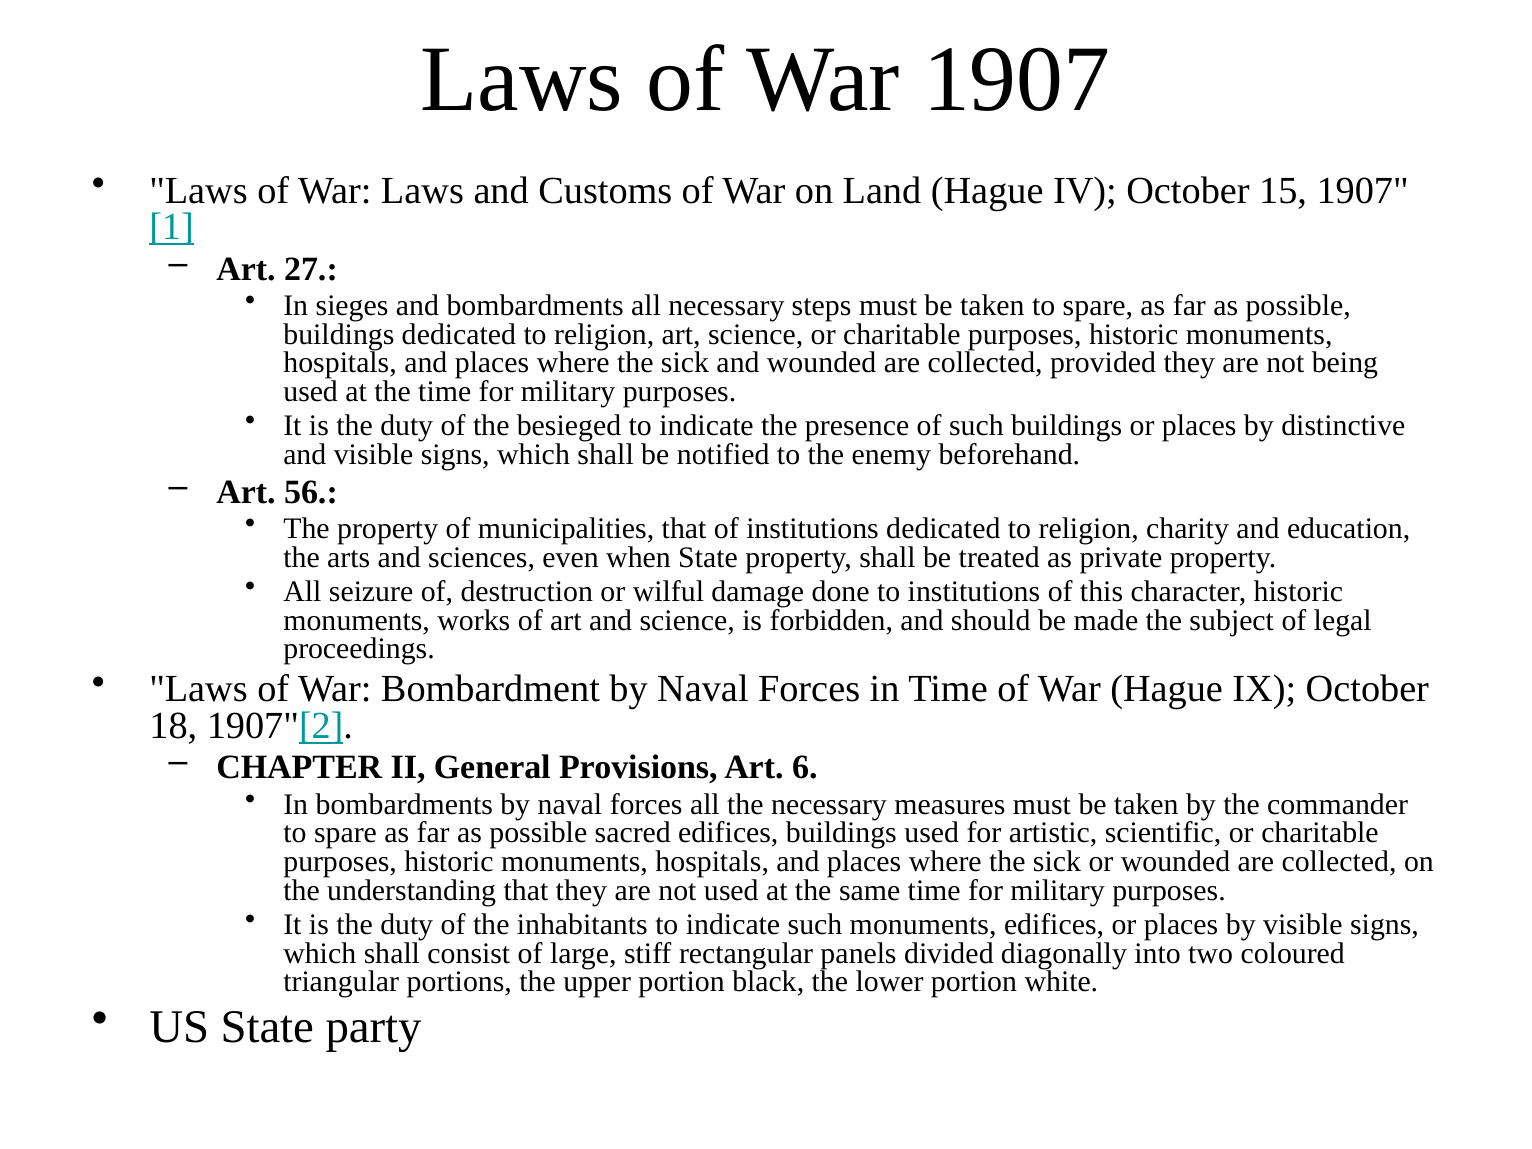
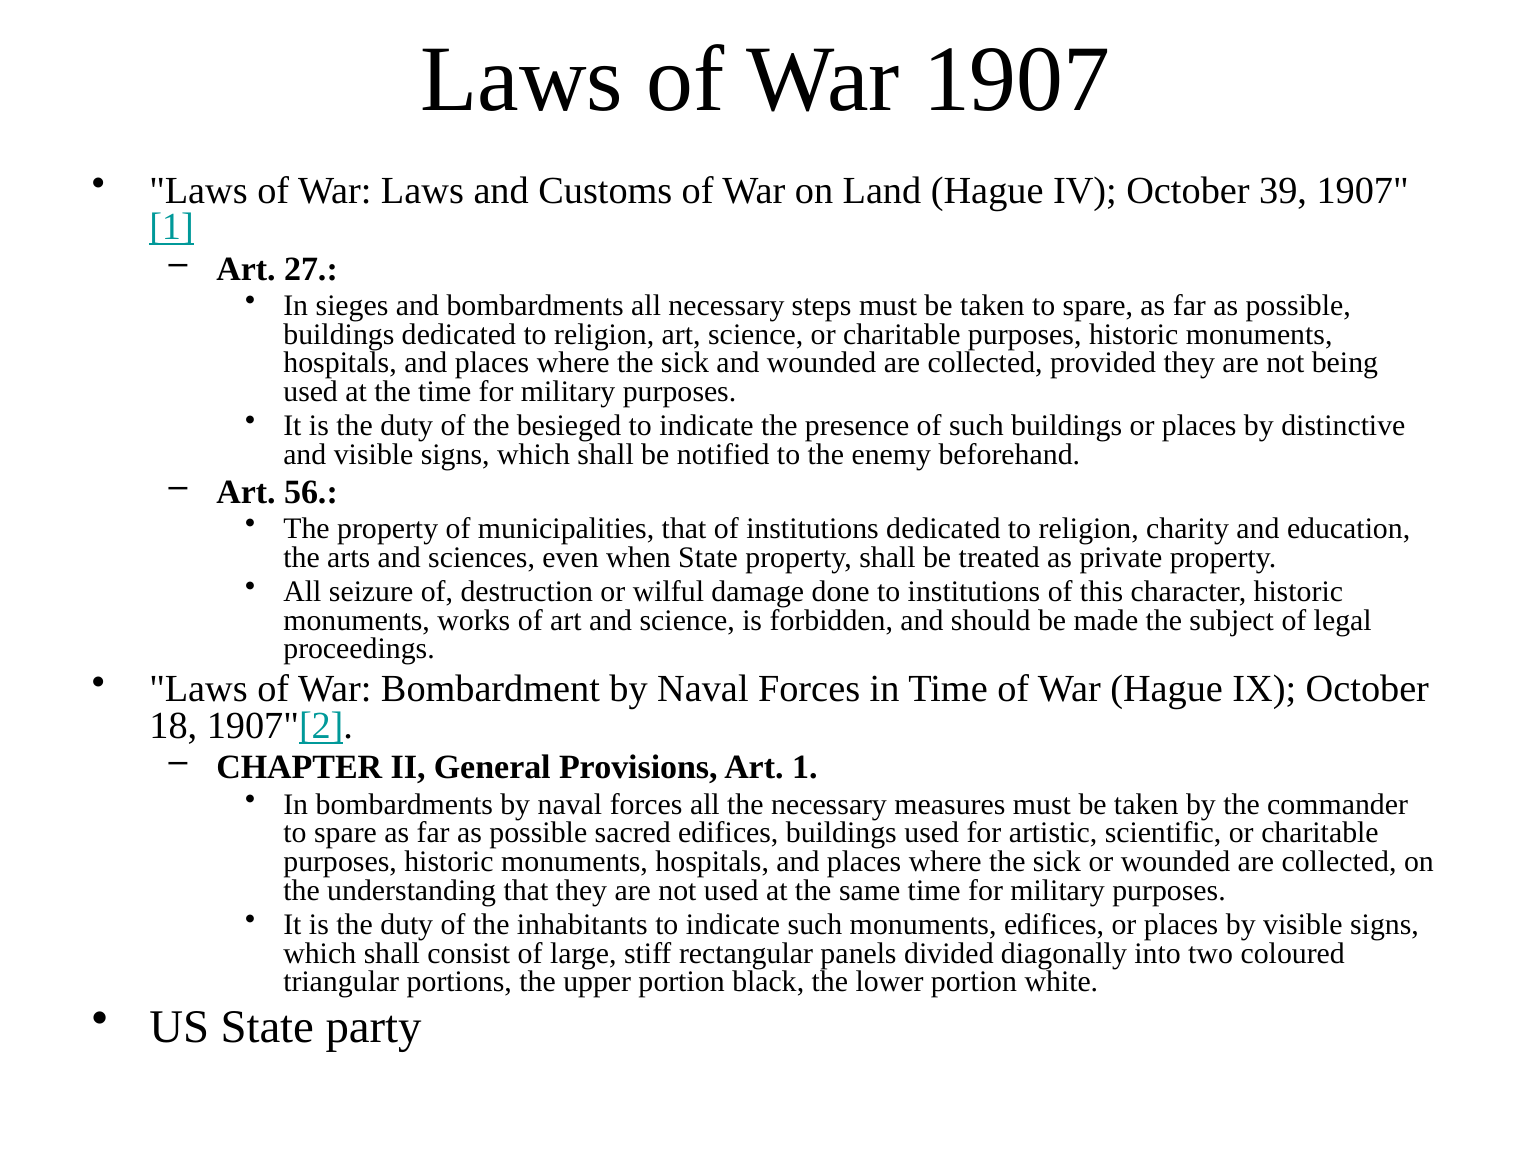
15: 15 -> 39
Art 6: 6 -> 1
